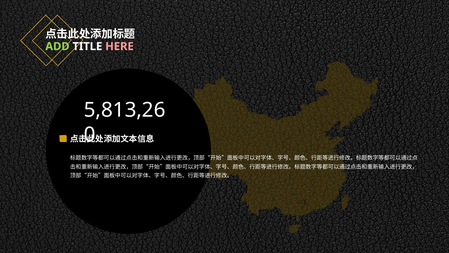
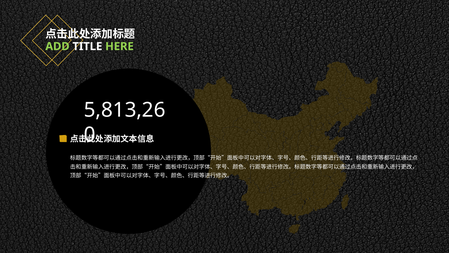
HERE colour: pink -> light green
